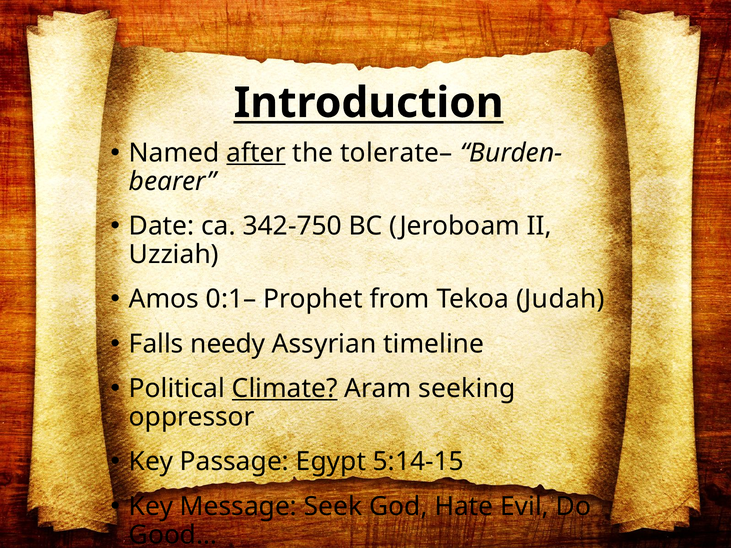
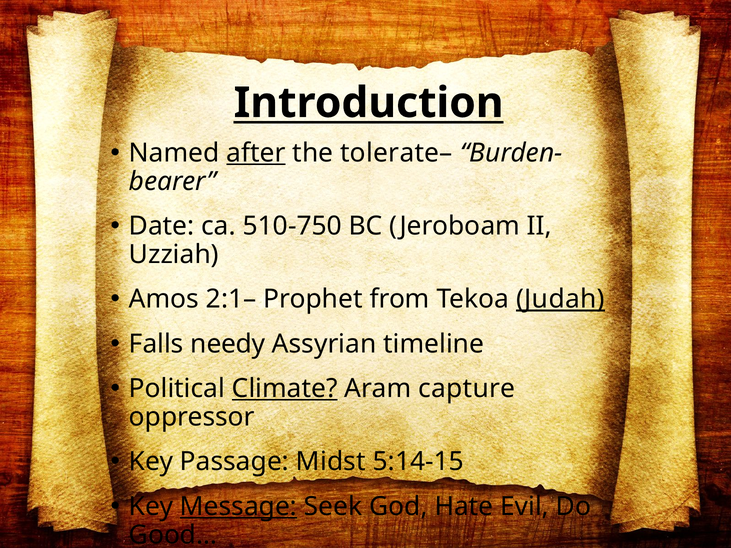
342-750: 342-750 -> 510-750
0:1–: 0:1– -> 2:1–
Judah underline: none -> present
seeking: seeking -> capture
Egypt: Egypt -> Midst
Message underline: none -> present
